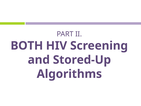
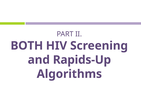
Stored-Up: Stored-Up -> Rapids-Up
